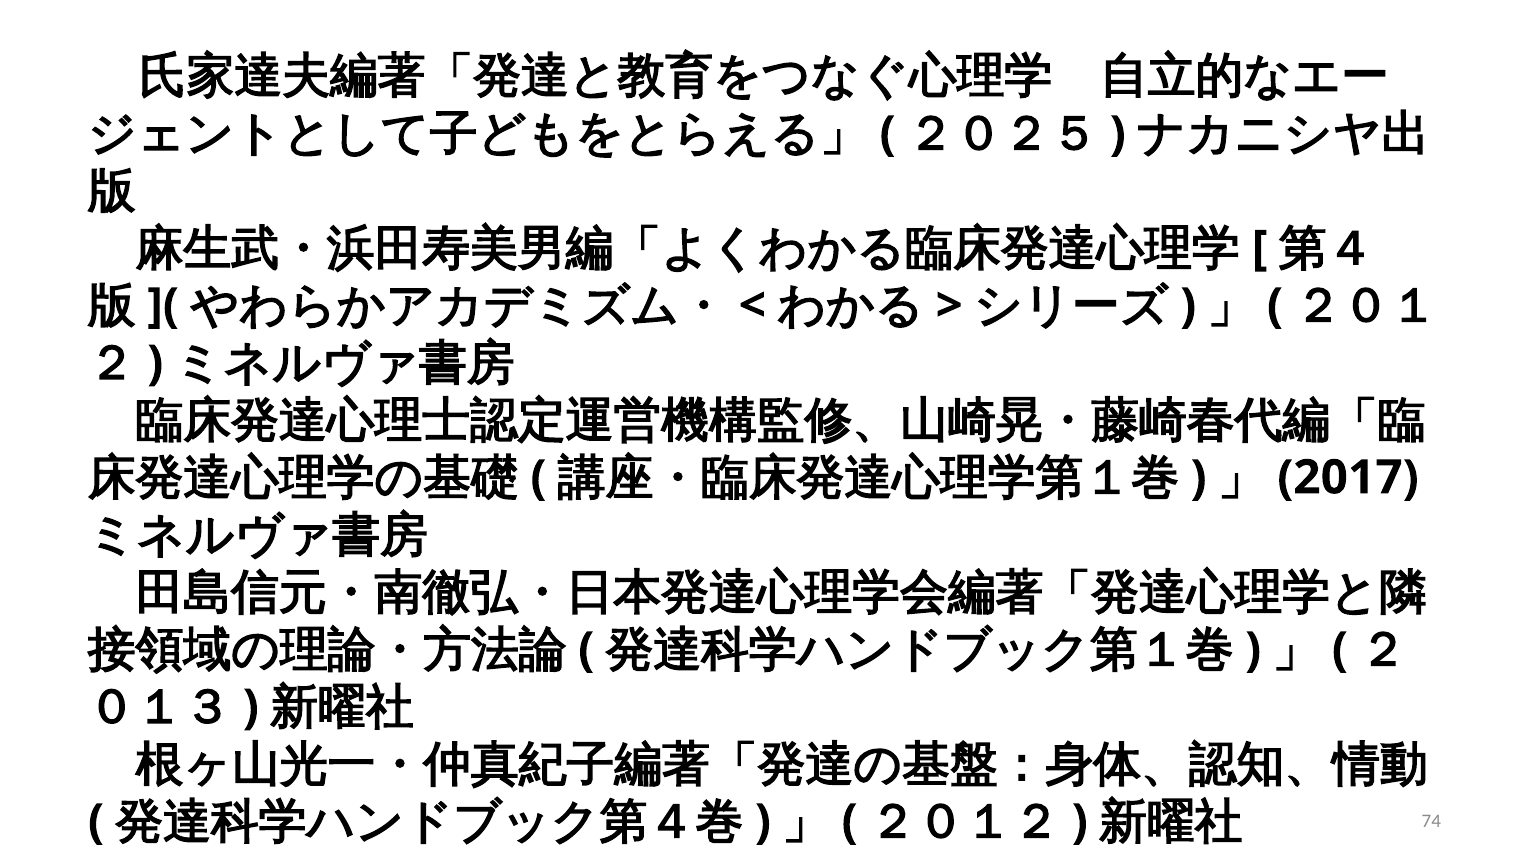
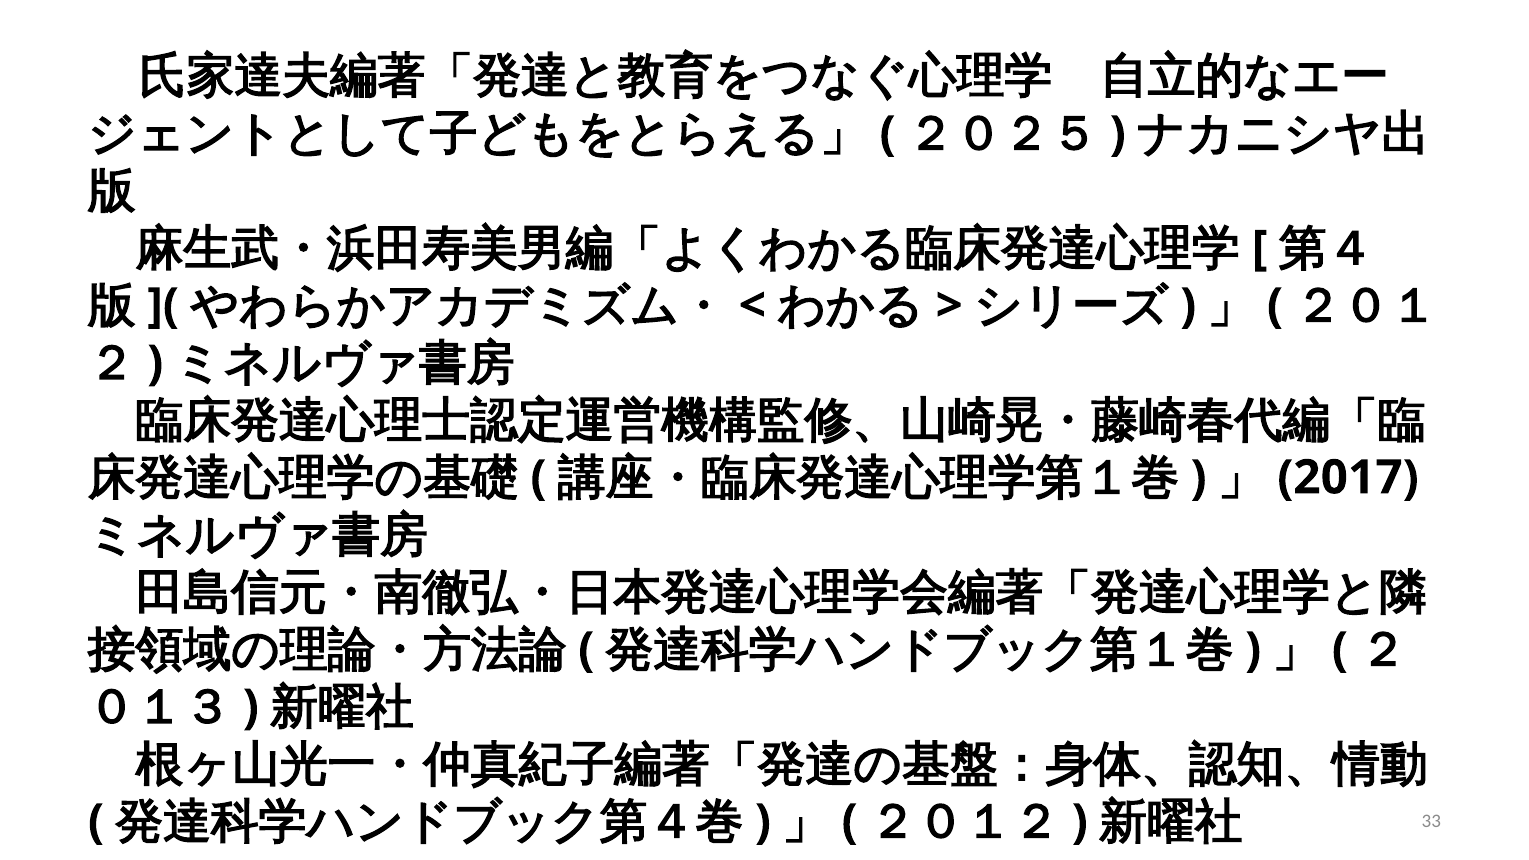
74: 74 -> 33
